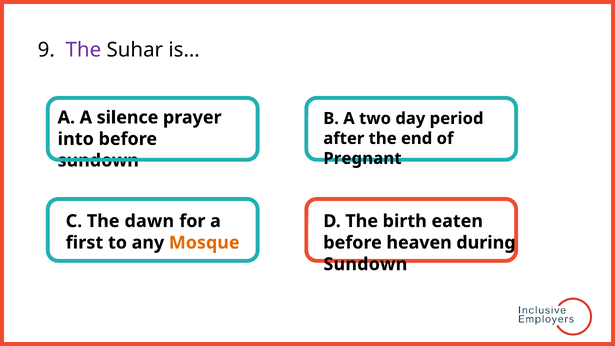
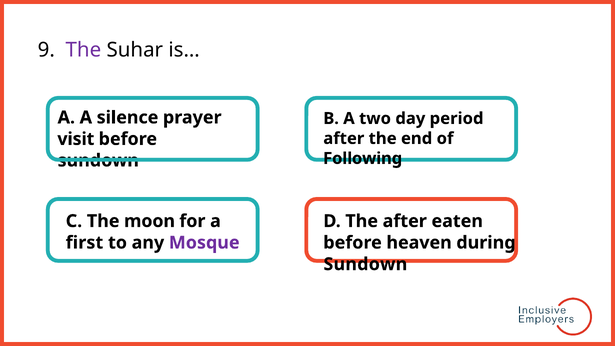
into: into -> visit
Pregnant: Pregnant -> Following
dawn: dawn -> moon
The birth: birth -> after
Mosque colour: orange -> purple
